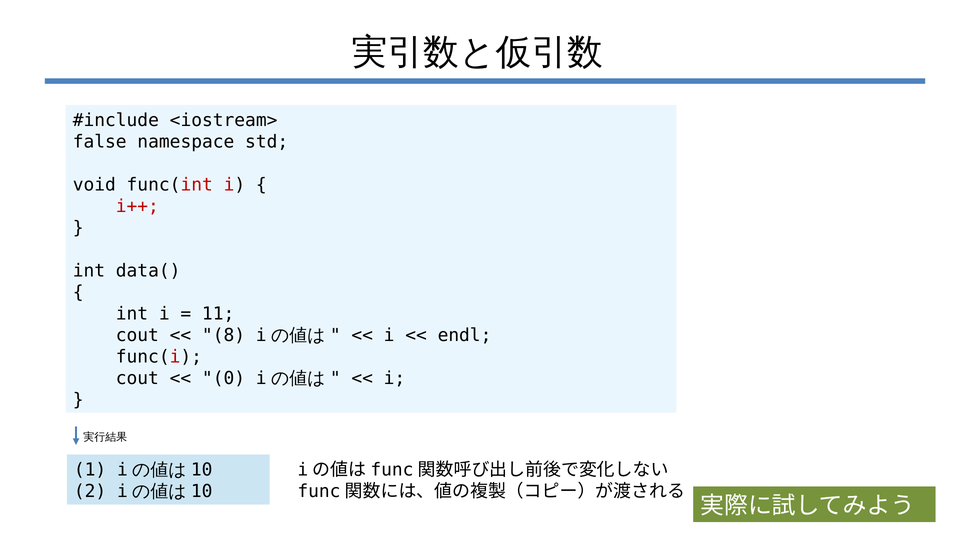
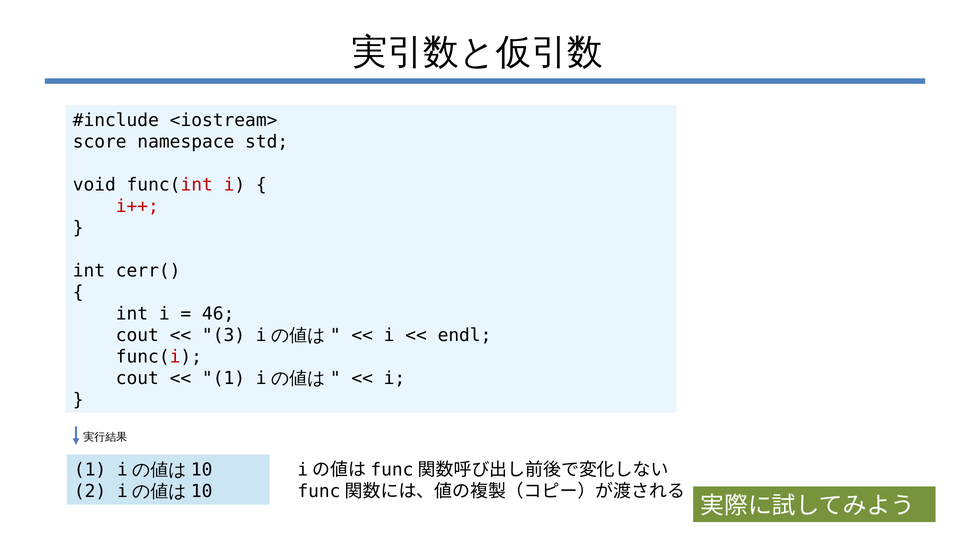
false: false -> score
data(: data( -> cerr(
11: 11 -> 46
8: 8 -> 3
0 at (224, 378): 0 -> 1
